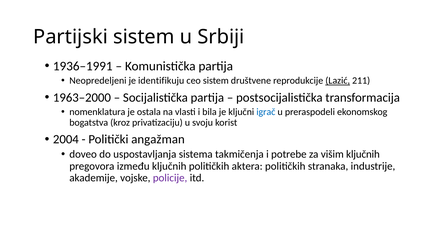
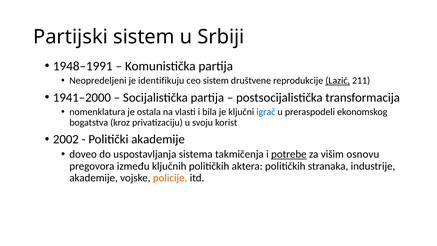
1936–1991: 1936–1991 -> 1948–1991
1963–2000: 1963–2000 -> 1941–2000
2004: 2004 -> 2002
Politički angažman: angažman -> akademije
potrebe underline: none -> present
višim ključnih: ključnih -> osnovu
policije colour: purple -> orange
